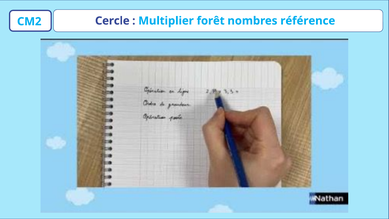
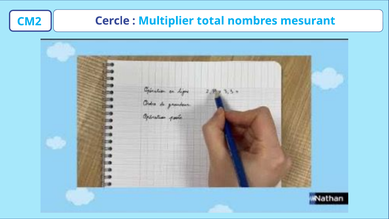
forêt: forêt -> total
référence: référence -> mesurant
